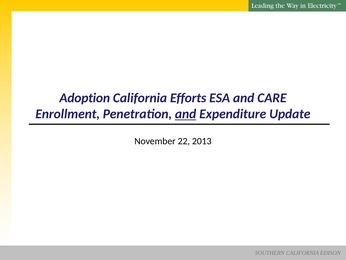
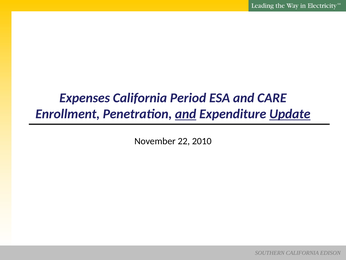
Adoption: Adoption -> Expenses
Efforts: Efforts -> Period
Update underline: none -> present
2013: 2013 -> 2010
